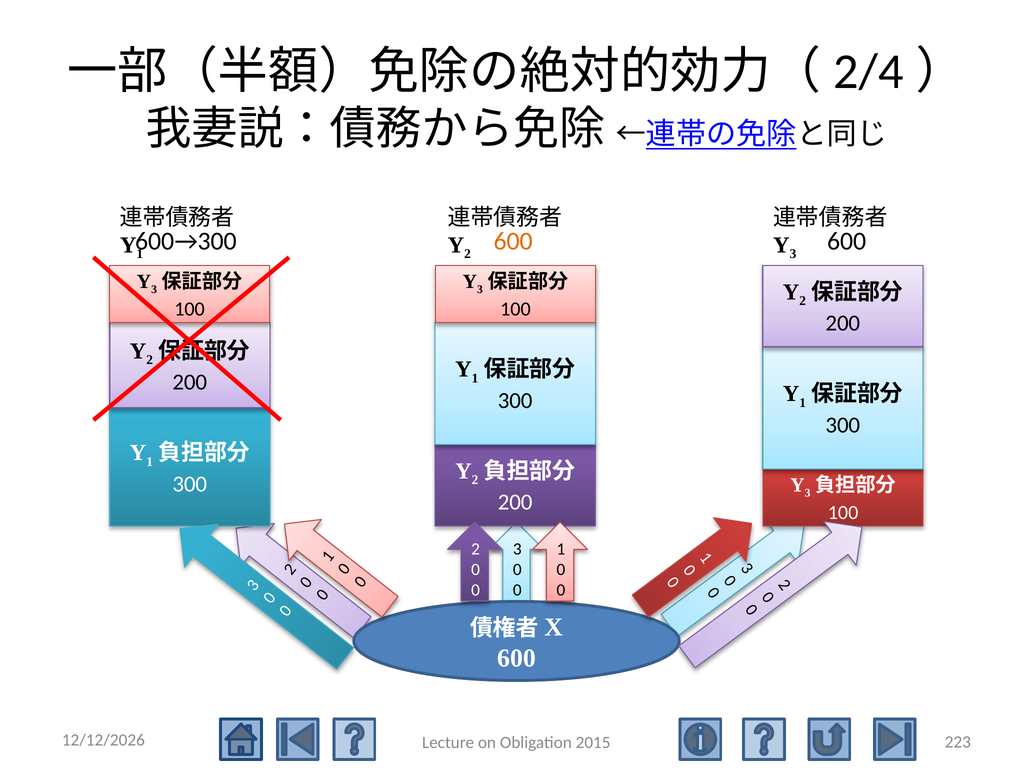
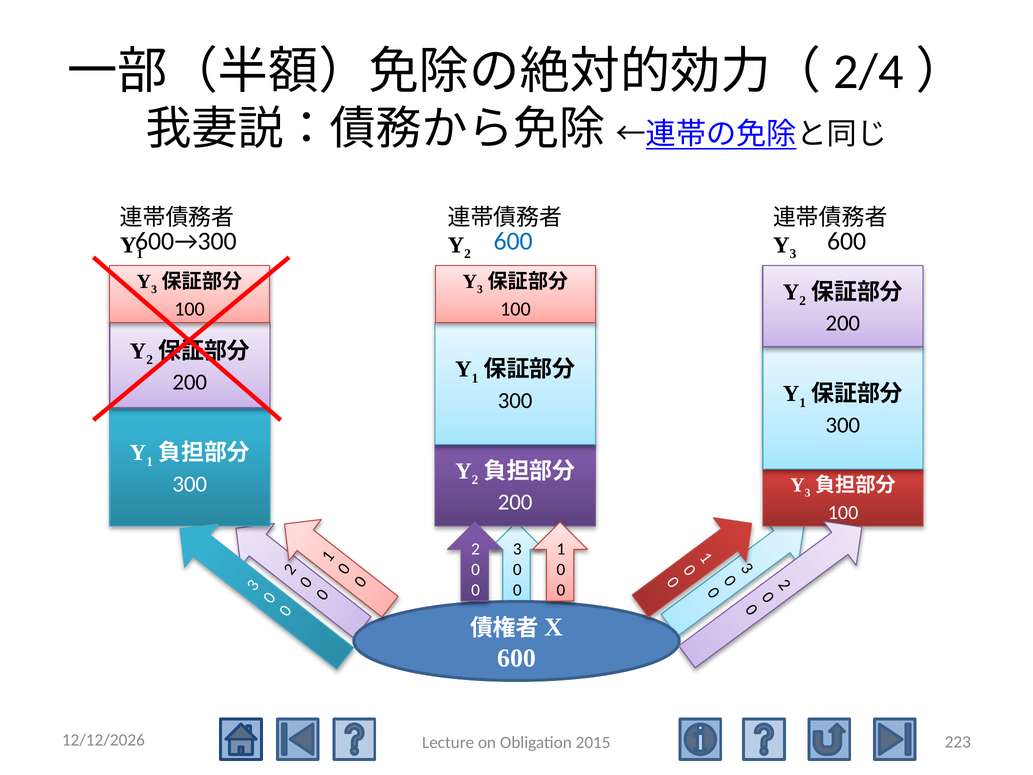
600 at (513, 241) colour: orange -> blue
